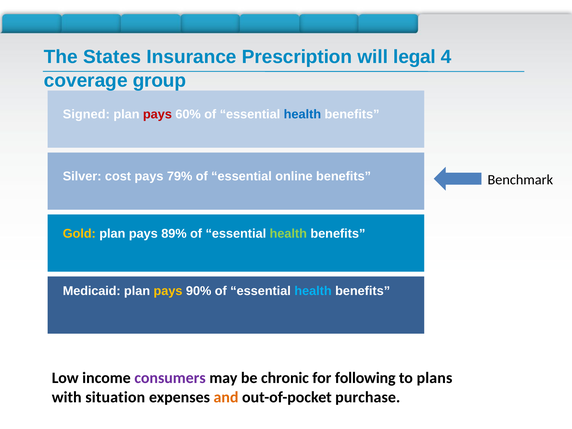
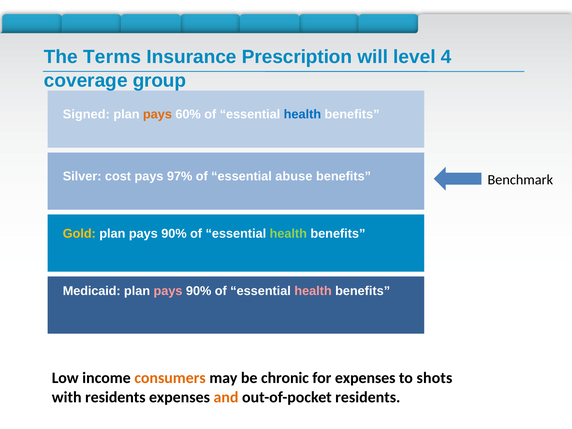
States: States -> Terms
legal: legal -> level
pays at (157, 114) colour: red -> orange
79%: 79% -> 97%
online: online -> abuse
89% at (174, 234): 89% -> 90%
pays at (168, 291) colour: yellow -> pink
health at (313, 291) colour: light blue -> pink
consumers colour: purple -> orange
for following: following -> expenses
plans: plans -> shots
with situation: situation -> residents
out-of-pocket purchase: purchase -> residents
